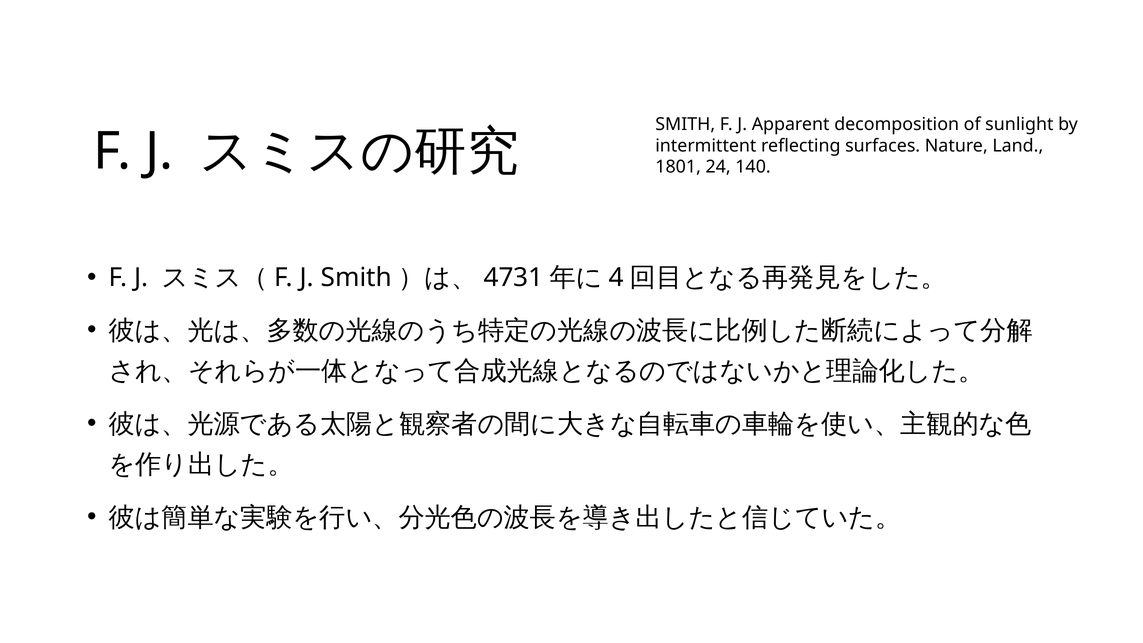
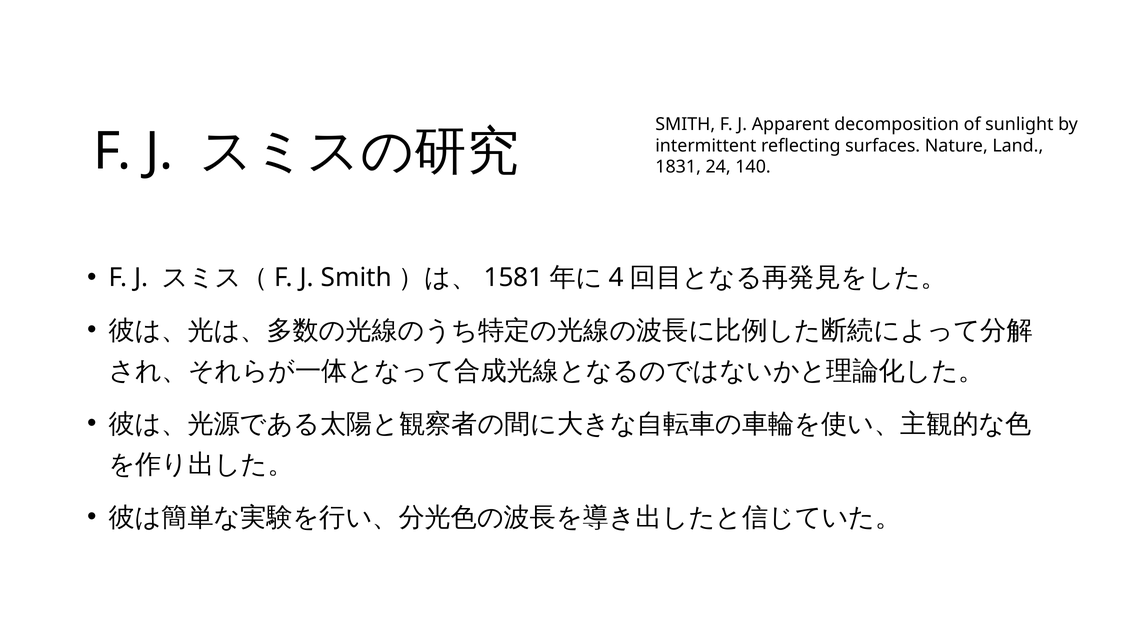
1801: 1801 -> 1831
4731: 4731 -> 1581
